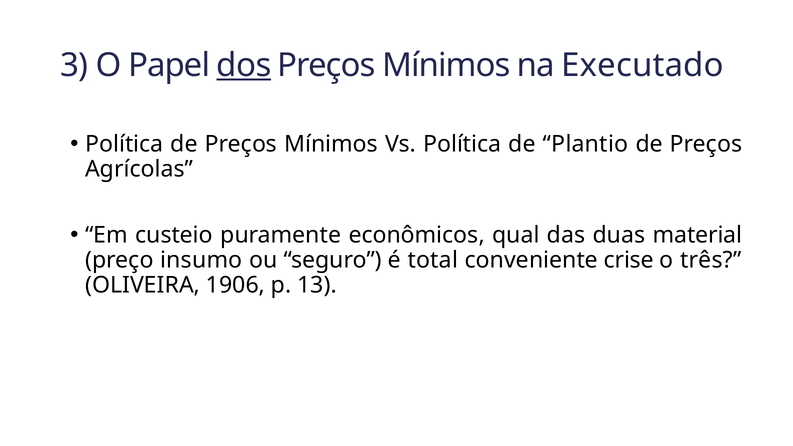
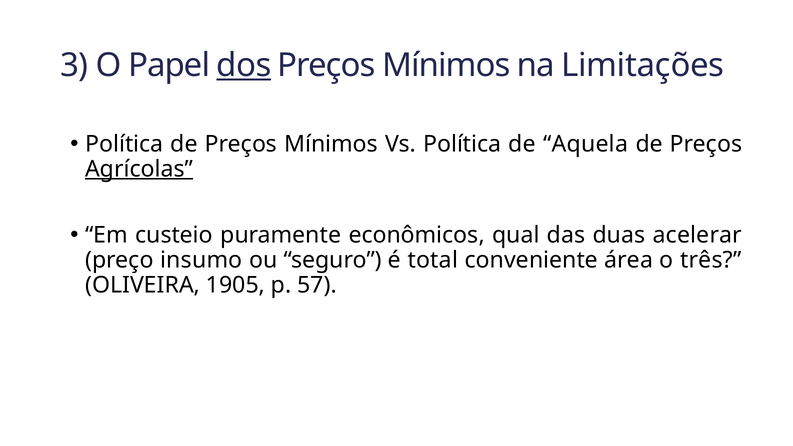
Executado: Executado -> Limitações
Plantio: Plantio -> Aquela
Agrícolas underline: none -> present
material: material -> acelerar
crise: crise -> área
1906: 1906 -> 1905
13: 13 -> 57
